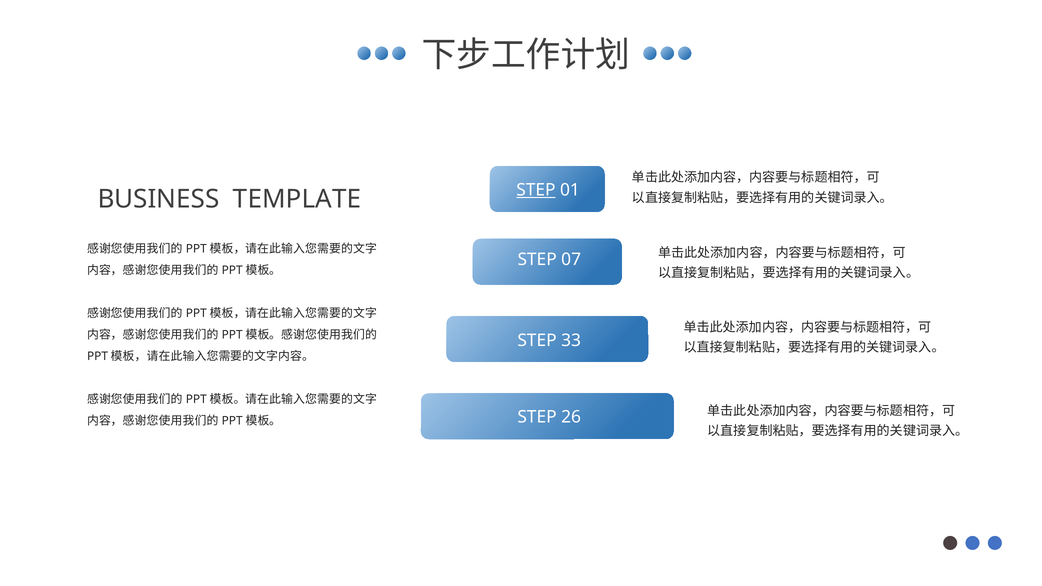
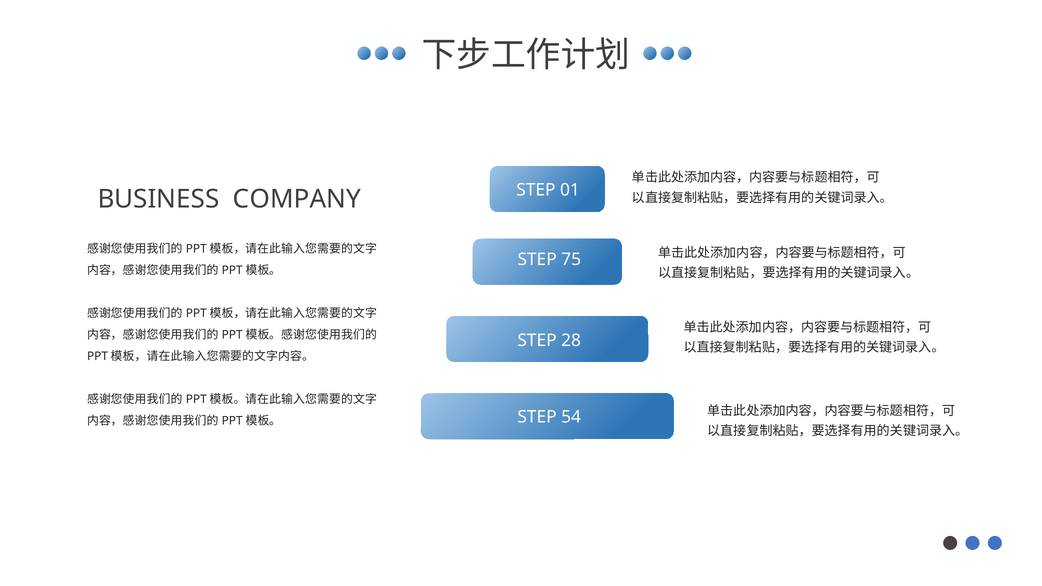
STEP at (536, 190) underline: present -> none
TEMPLATE: TEMPLATE -> COMPANY
07: 07 -> 75
33: 33 -> 28
26: 26 -> 54
